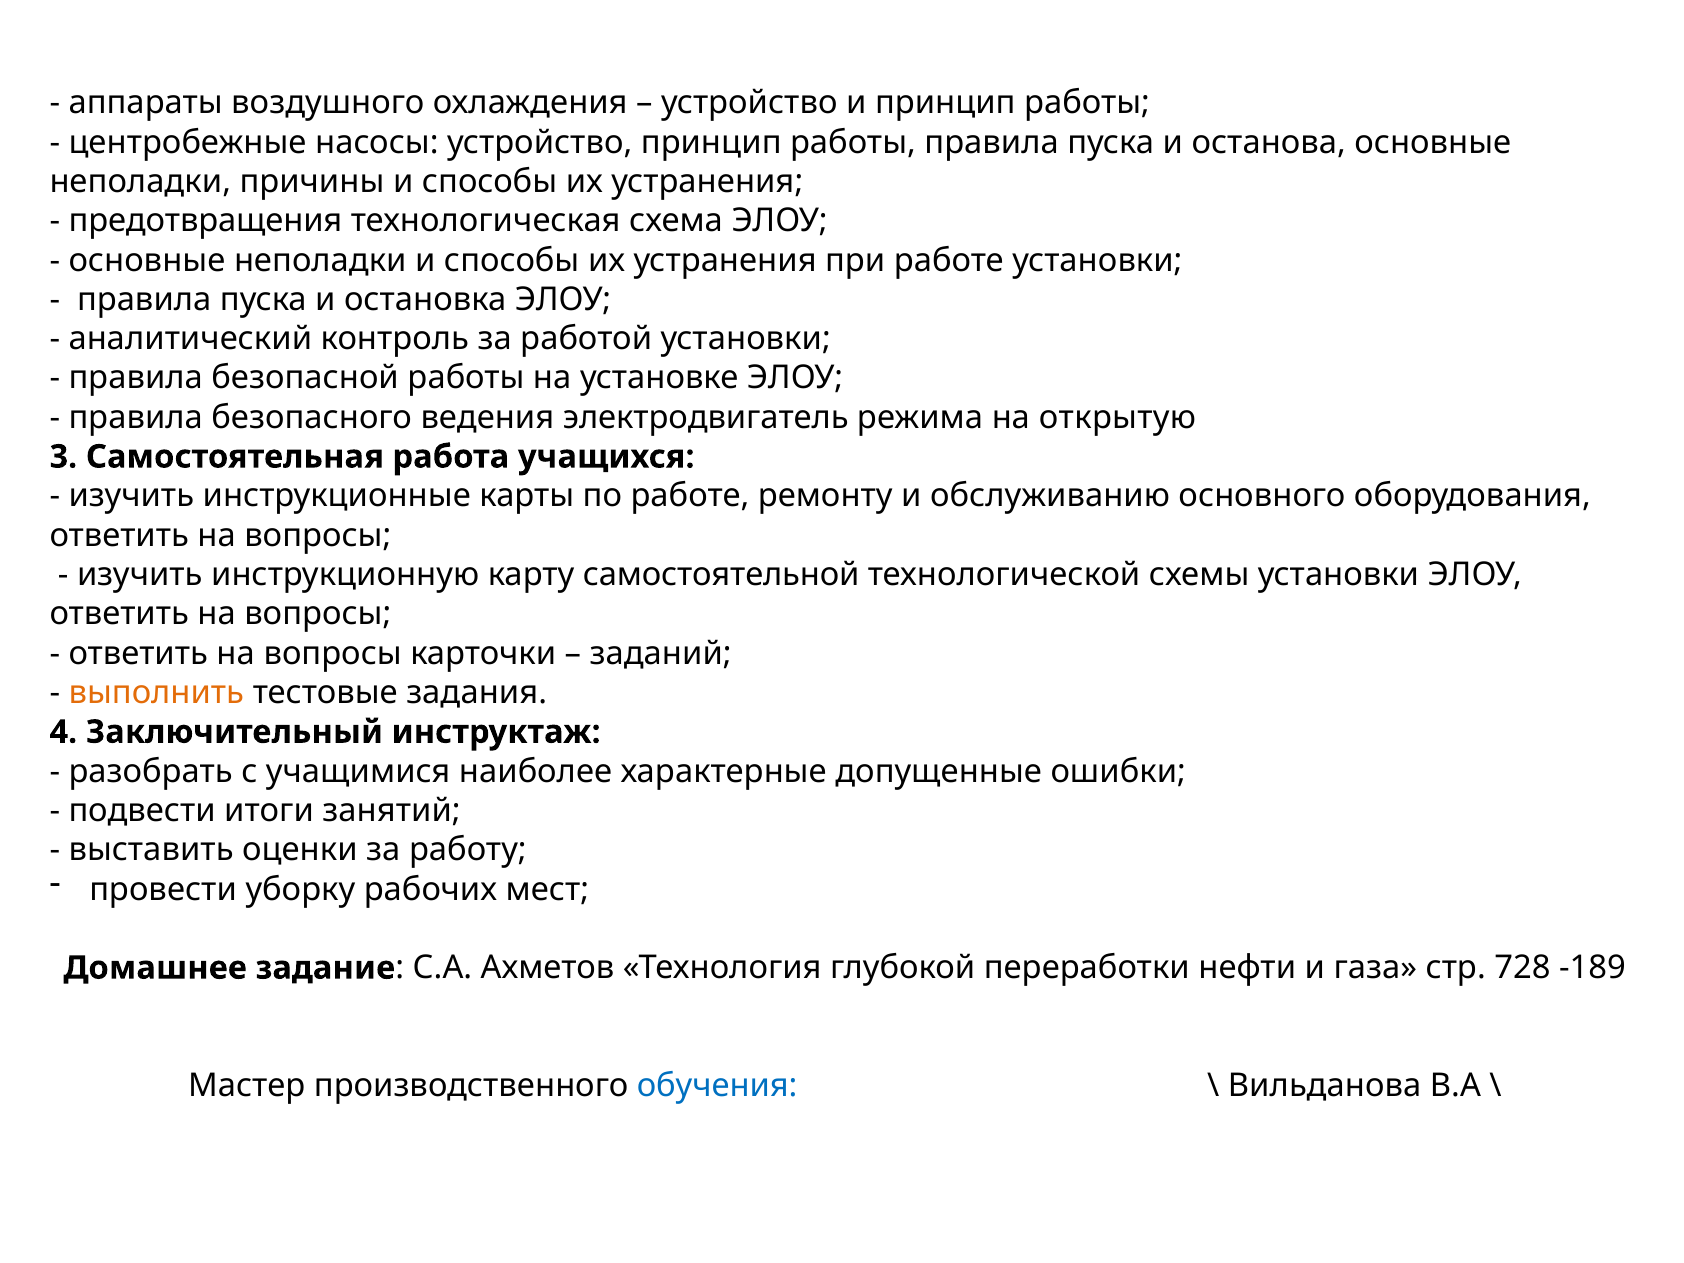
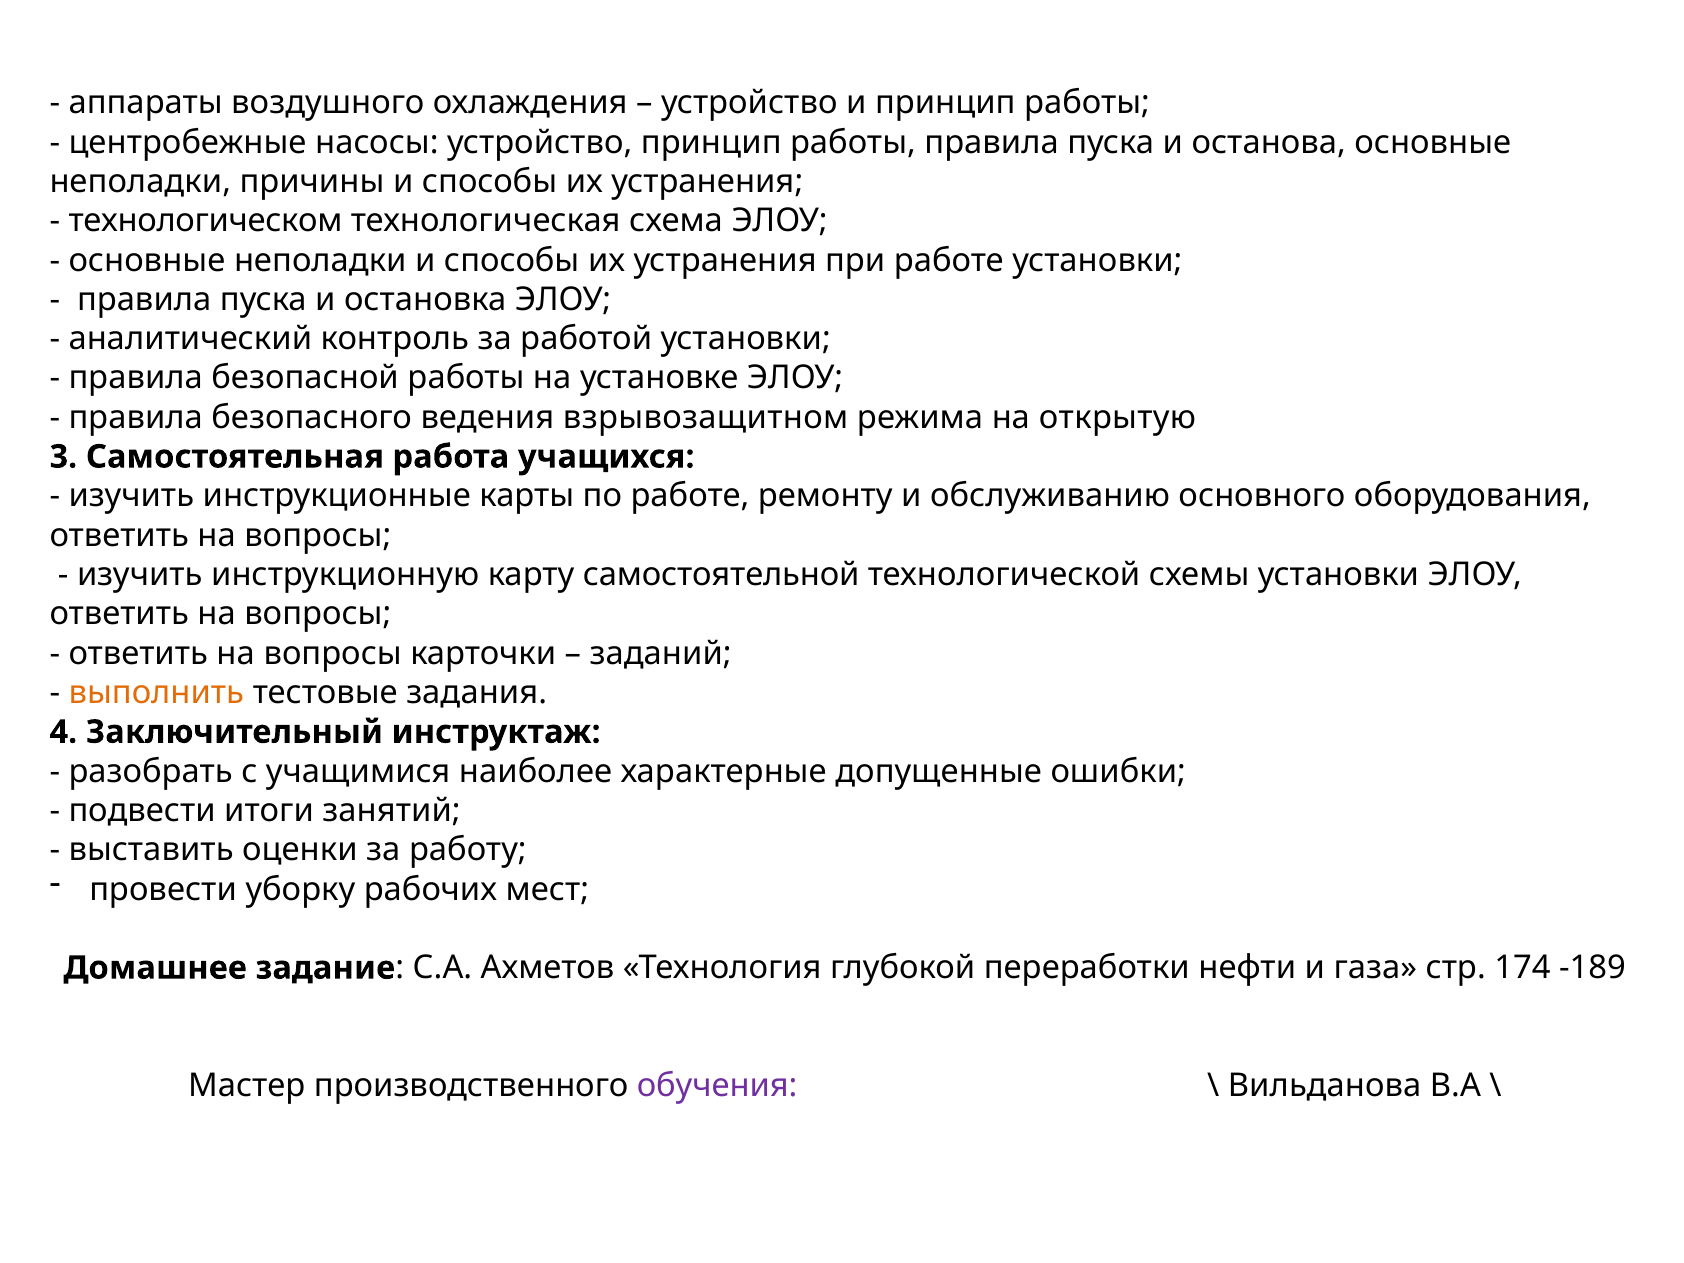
предотвращения: предотвращения -> технологическом
электродвигатель: электродвигатель -> взрывозащитном
728: 728 -> 174
обучения colour: blue -> purple
